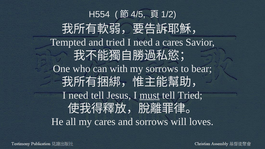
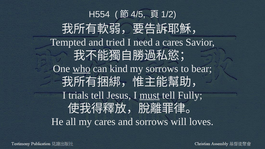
who underline: none -> present
with: with -> kind
need at (78, 95): need -> trials
tell Tried: Tried -> Fully
